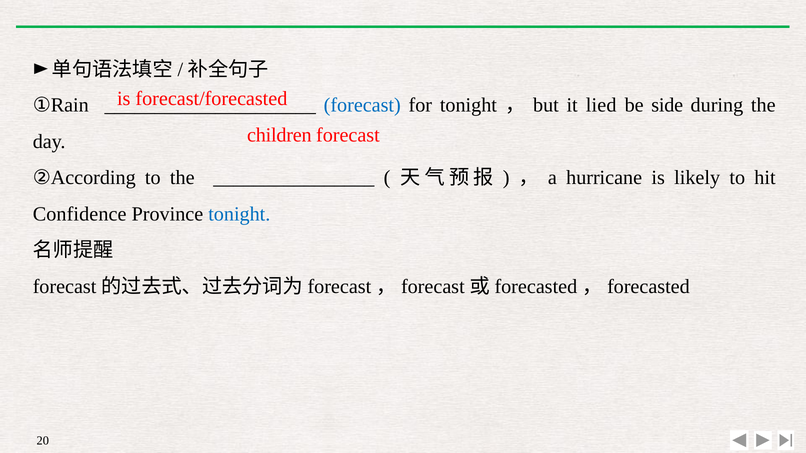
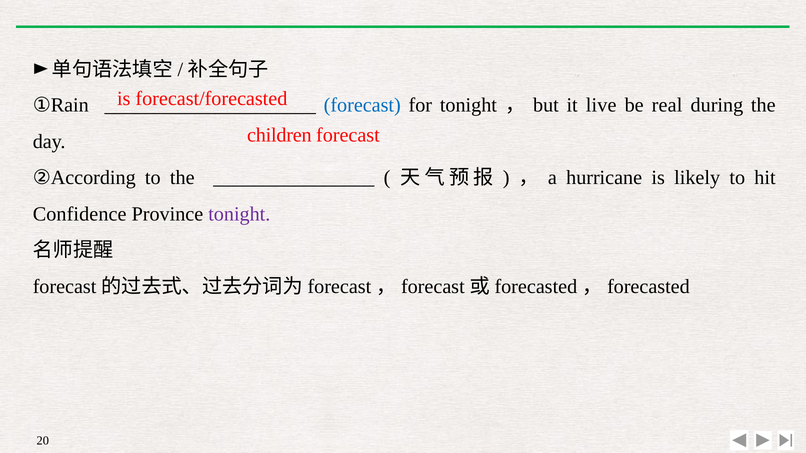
lied: lied -> live
side: side -> real
tonight at (239, 214) colour: blue -> purple
